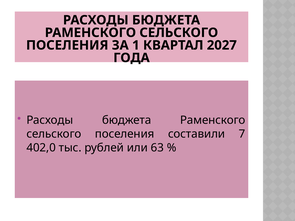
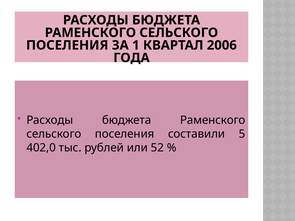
2027: 2027 -> 2006
7: 7 -> 5
63: 63 -> 52
